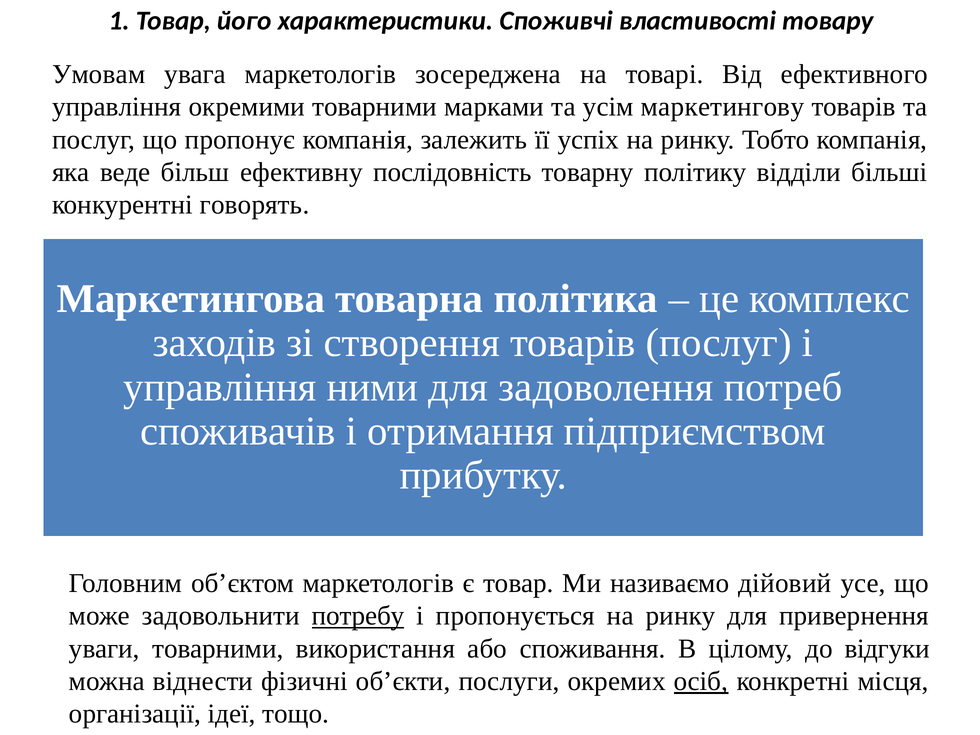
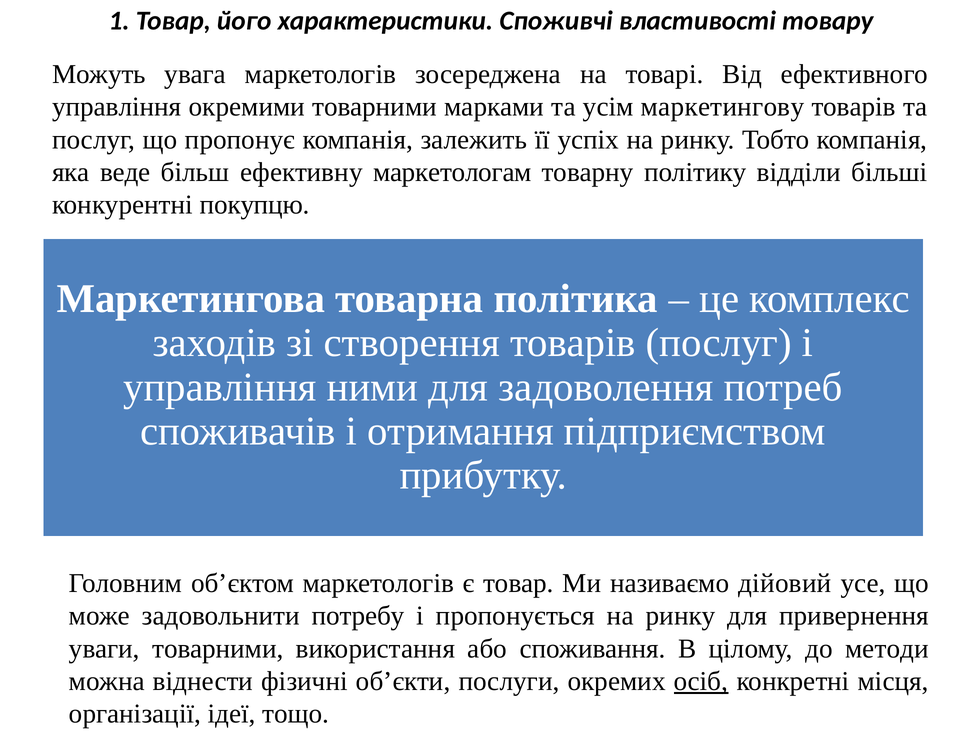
Умовам: Умовам -> Можуть
послідовність: послідовність -> маркетологам
говорять: говорять -> покупцю
потребу underline: present -> none
відгуки: відгуки -> методи
